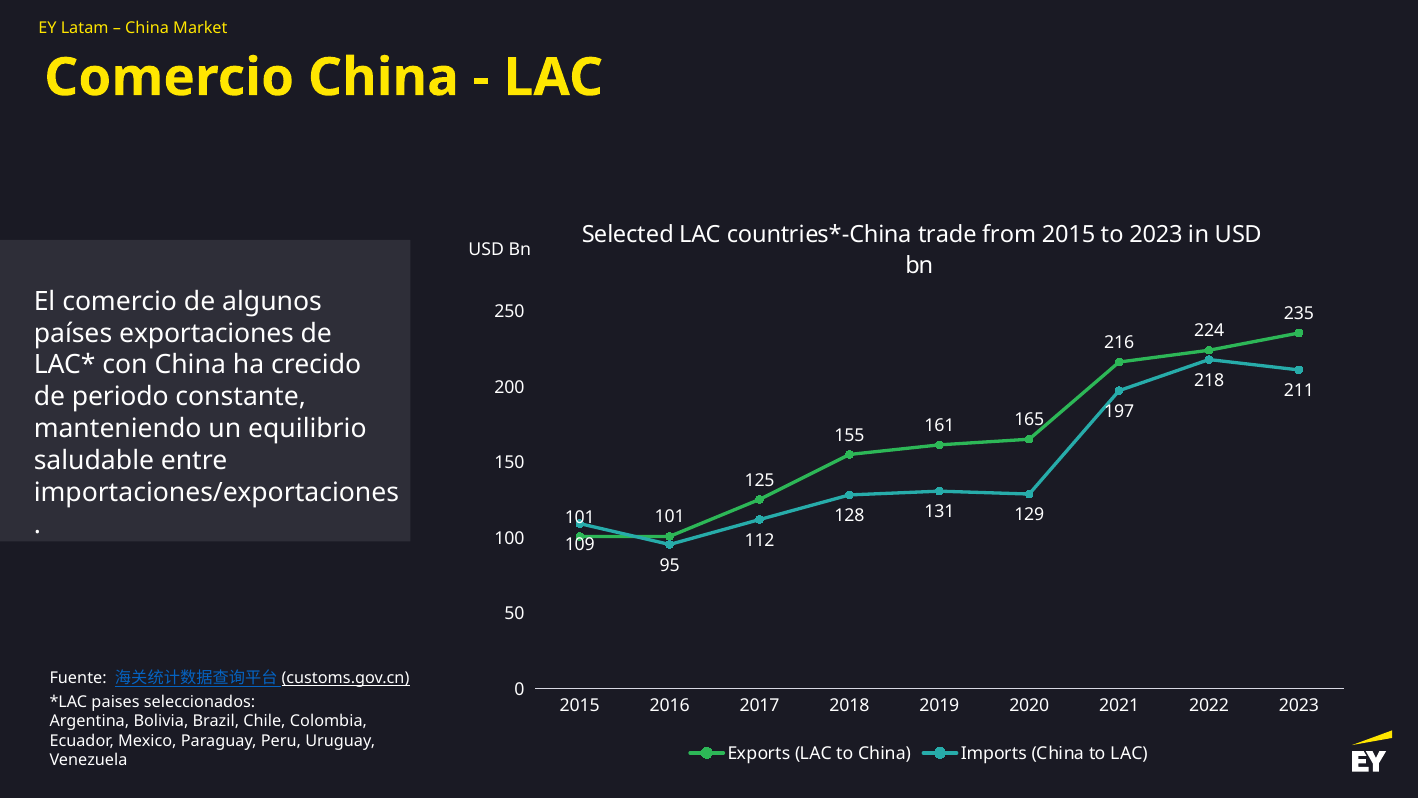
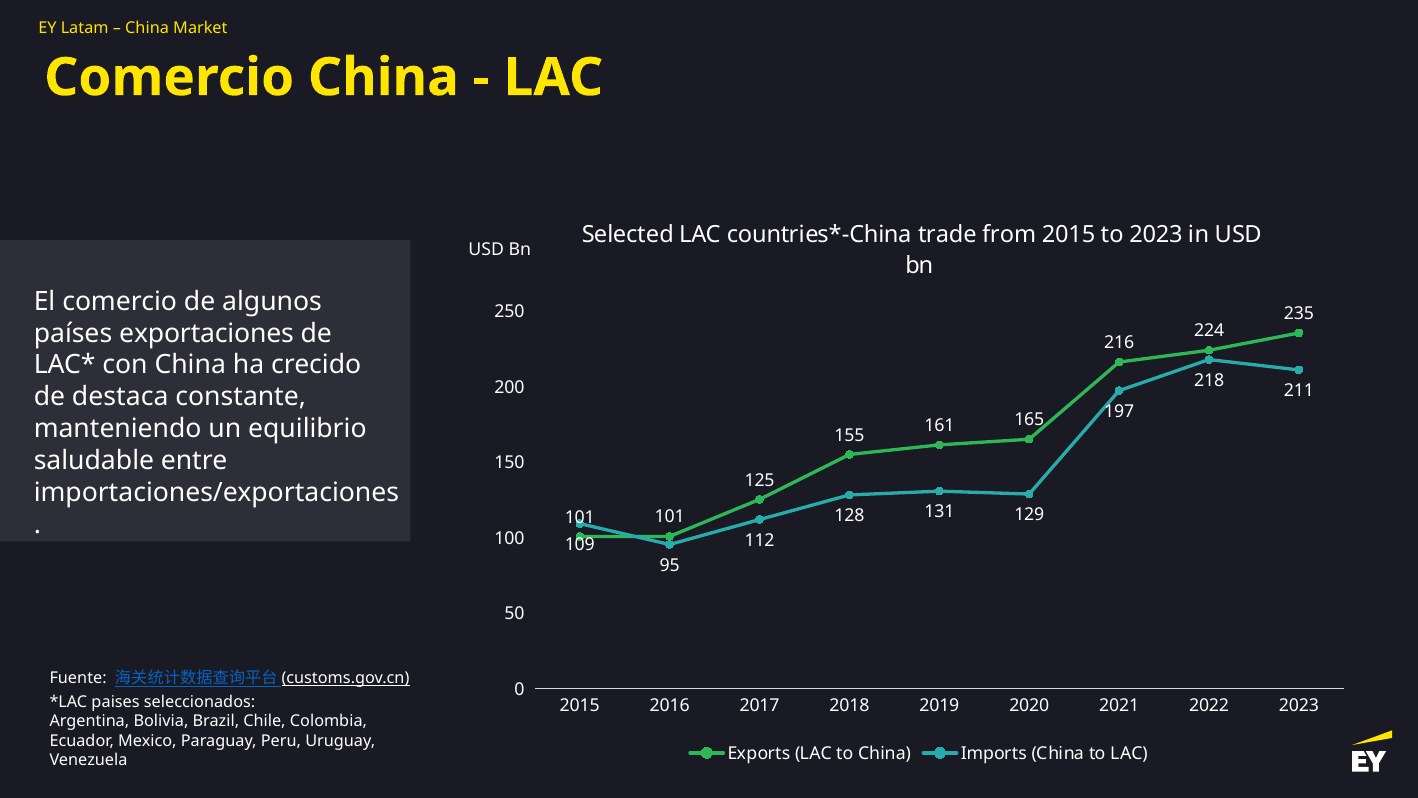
periodo: periodo -> destaca
